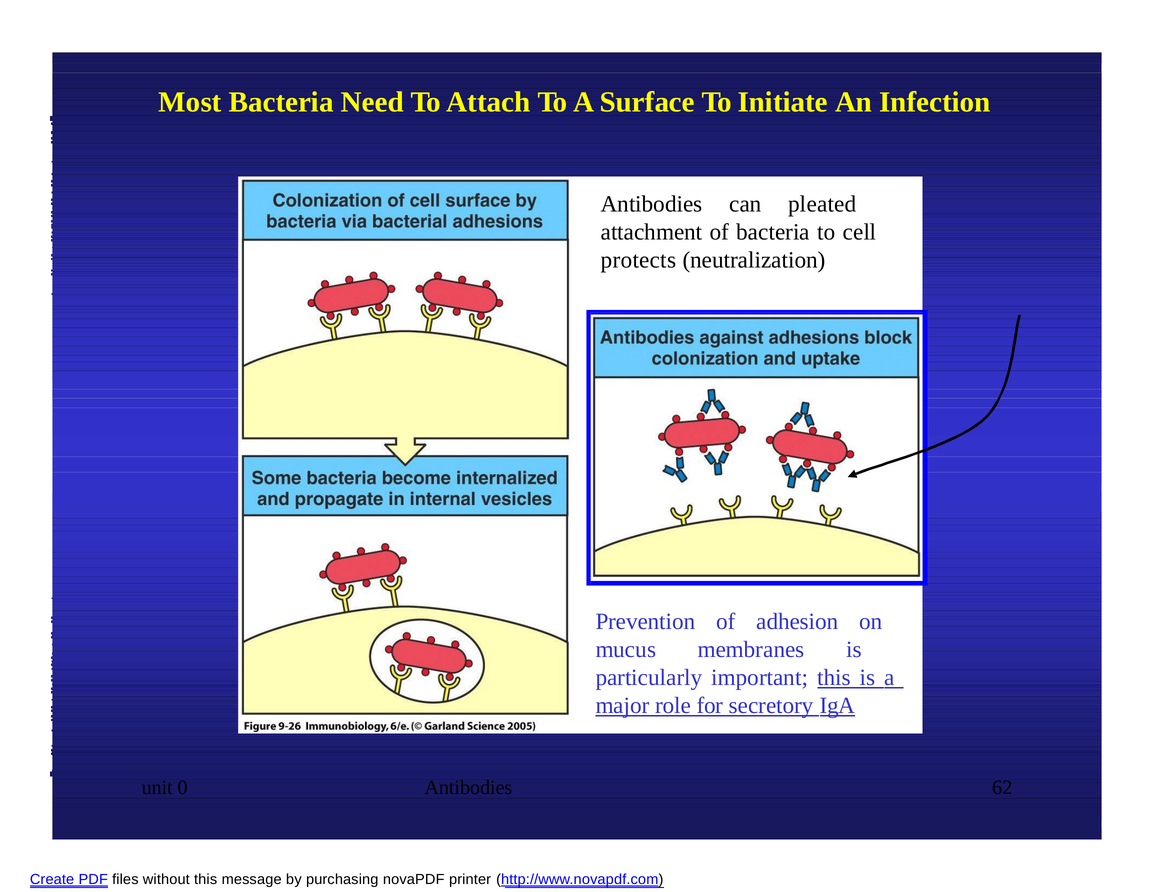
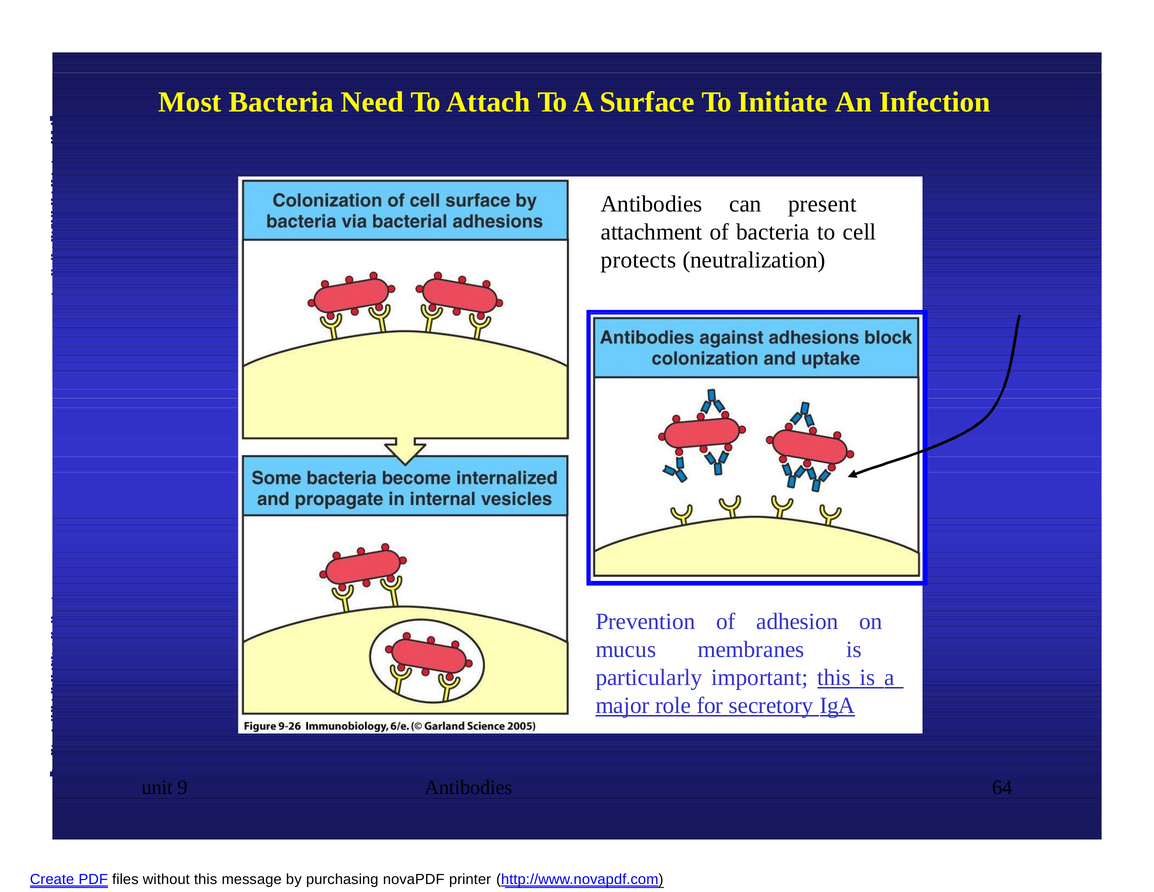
pleated: pleated -> present
0: 0 -> 9
62: 62 -> 64
